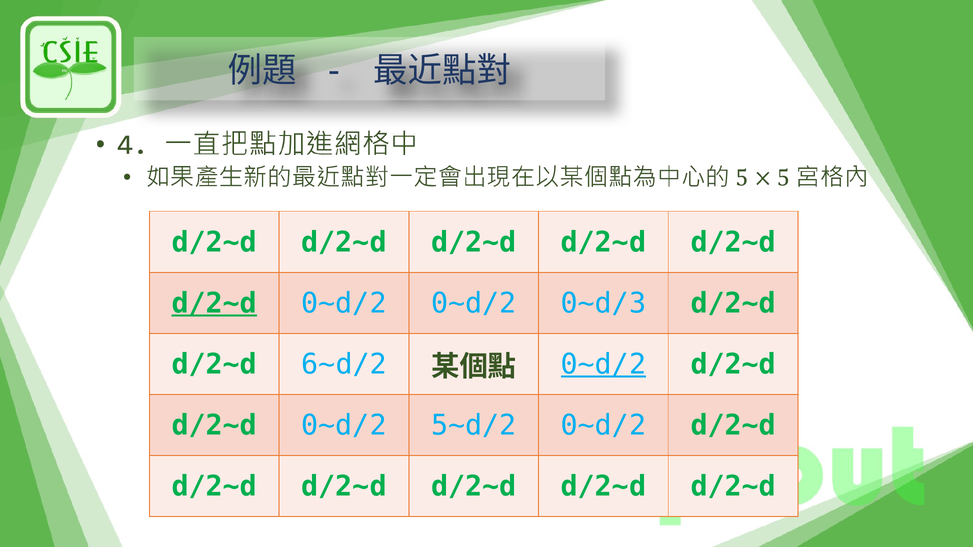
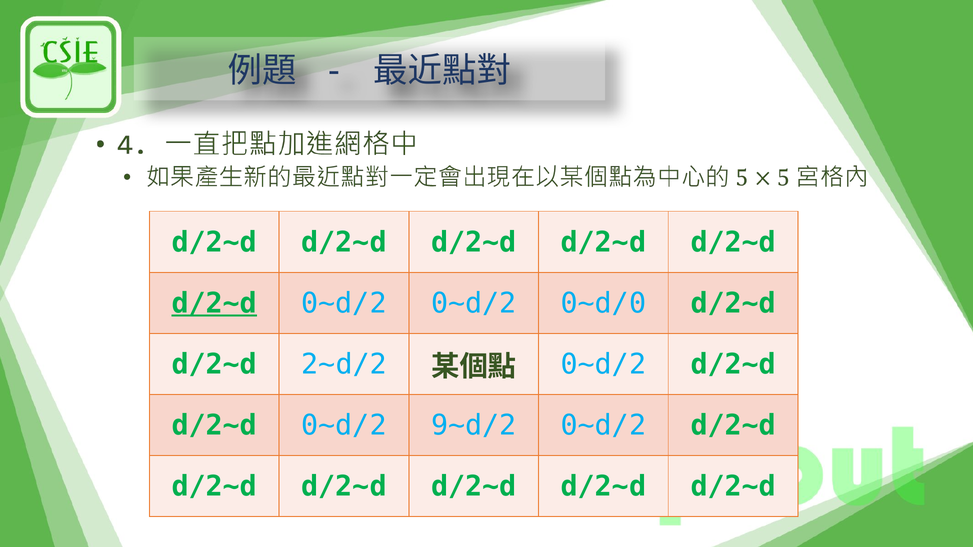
0~d/3: 0~d/3 -> 0~d/0
6~d/2: 6~d/2 -> 2~d/2
0~d/2 at (603, 365) underline: present -> none
5~d/2: 5~d/2 -> 9~d/2
